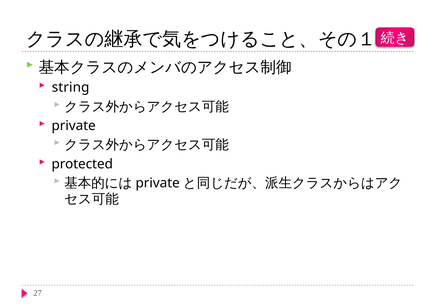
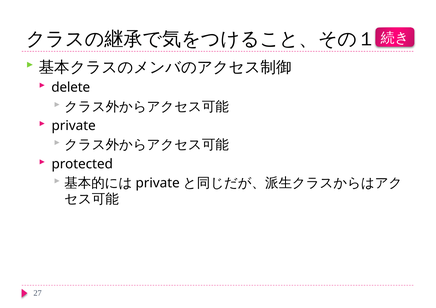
string: string -> delete
